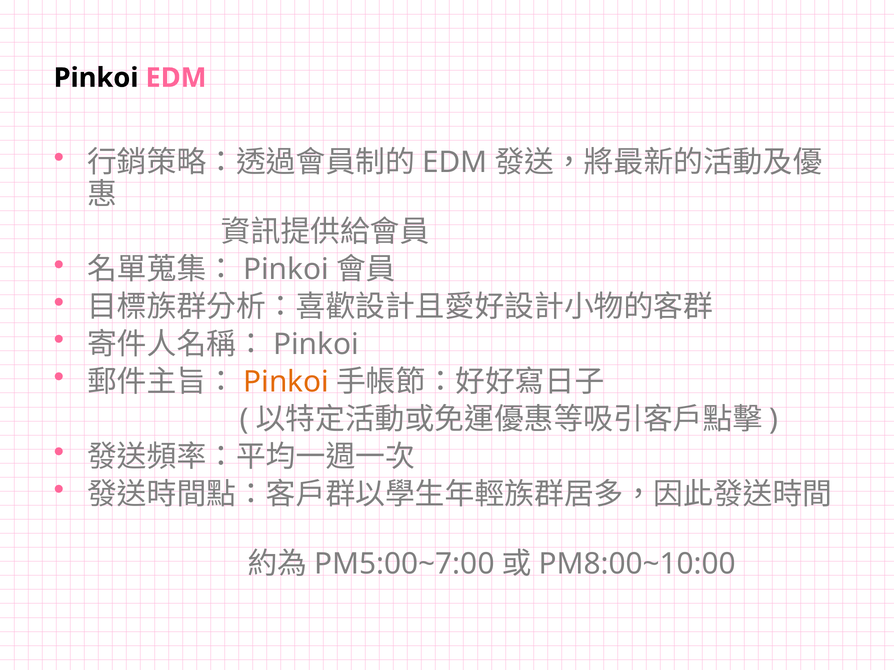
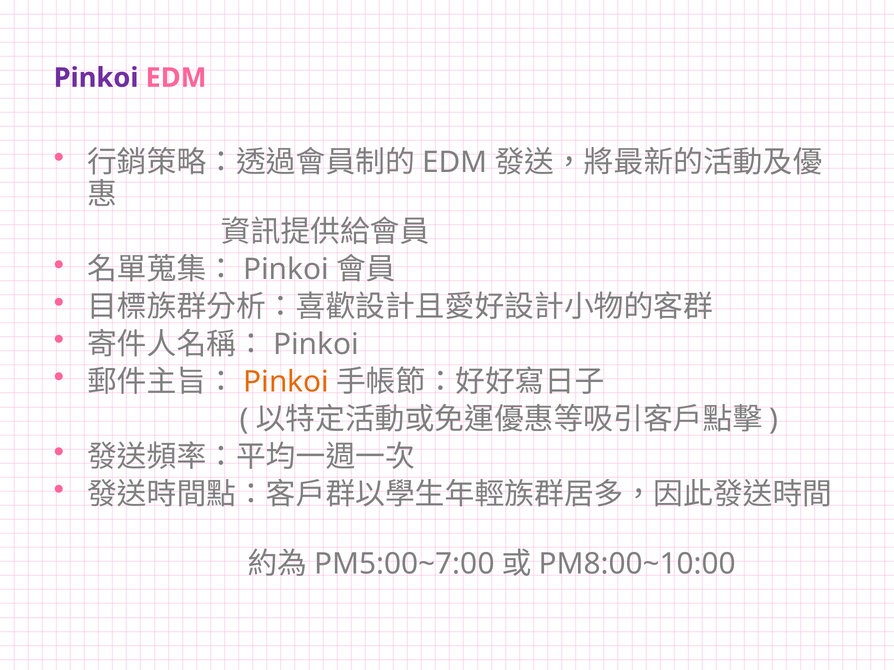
Pinkoi at (96, 78) colour: black -> purple
